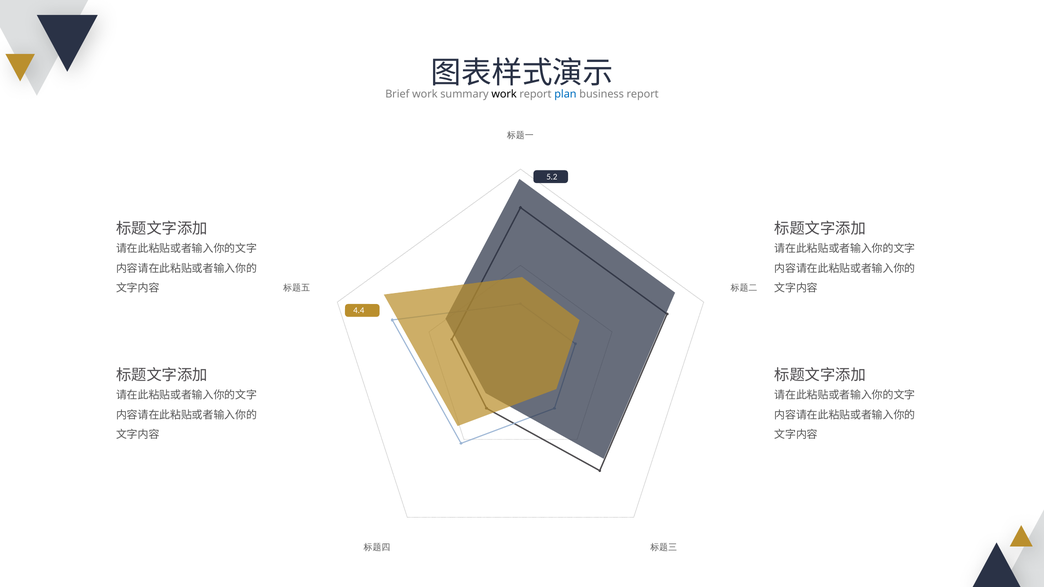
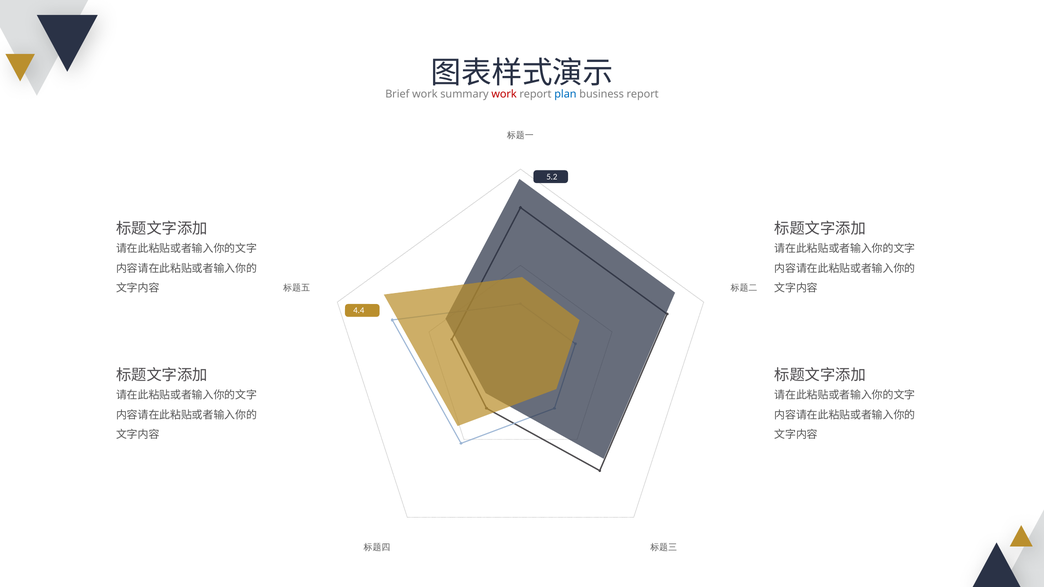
work at (504, 94) colour: black -> red
